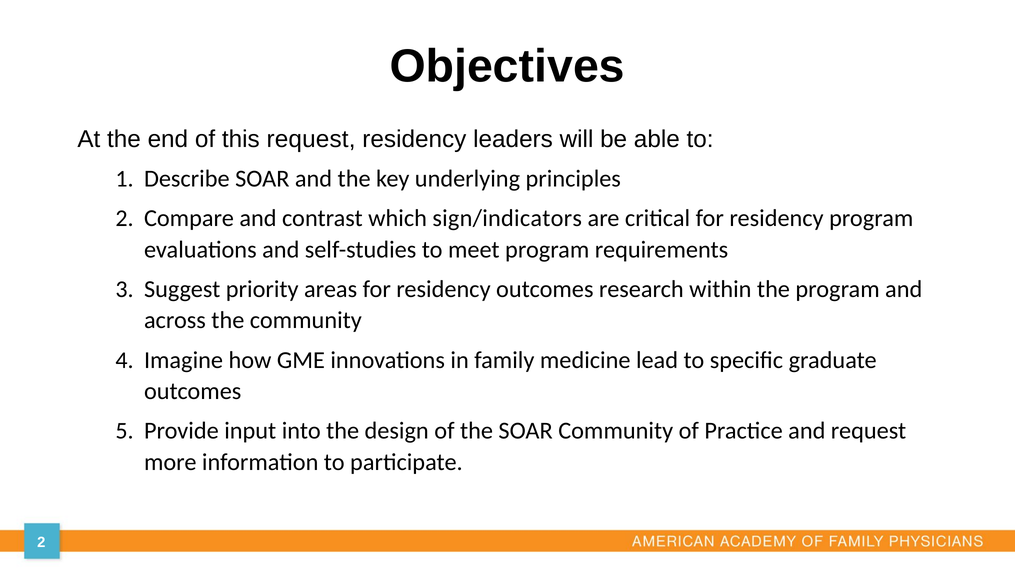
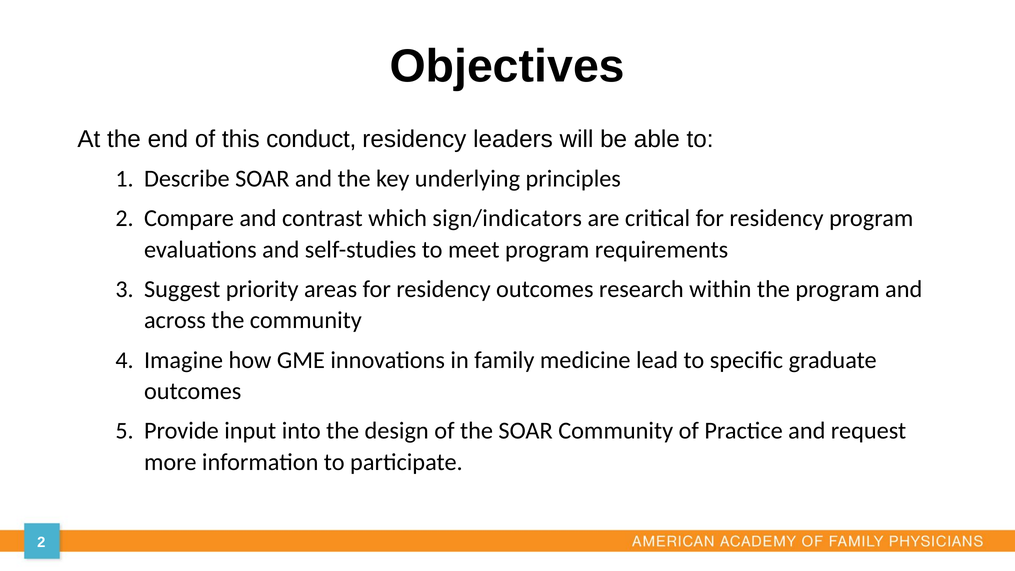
this request: request -> conduct
